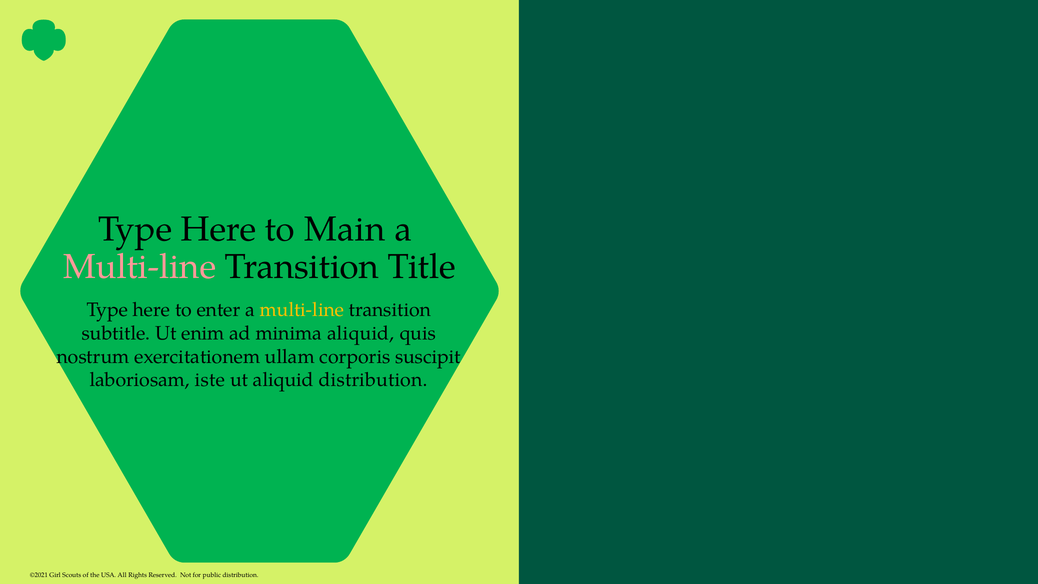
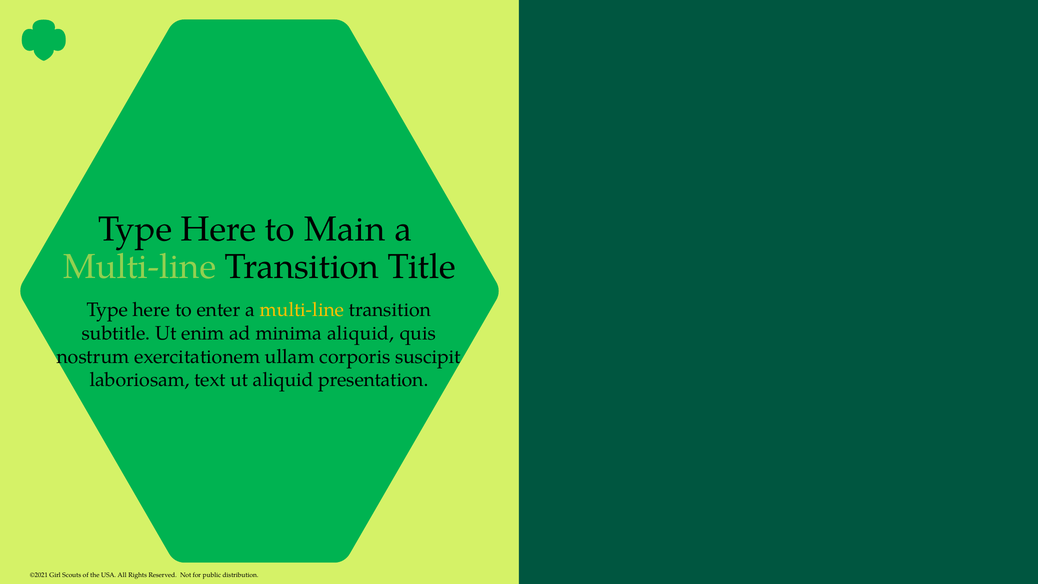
Multi-line at (140, 267) colour: pink -> light green
iste: iste -> text
aliquid distribution: distribution -> presentation
